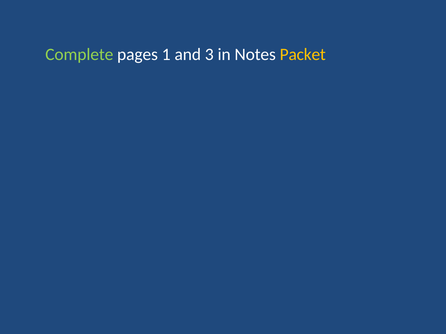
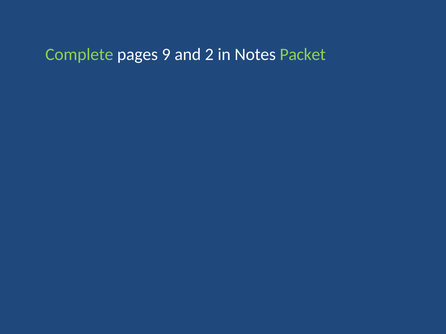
1: 1 -> 9
3: 3 -> 2
Packet colour: yellow -> light green
